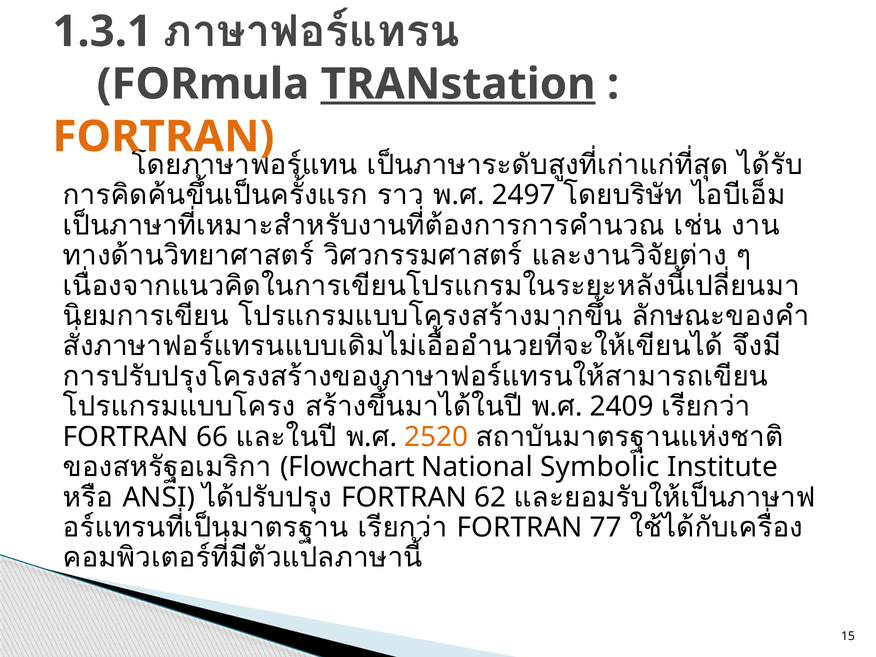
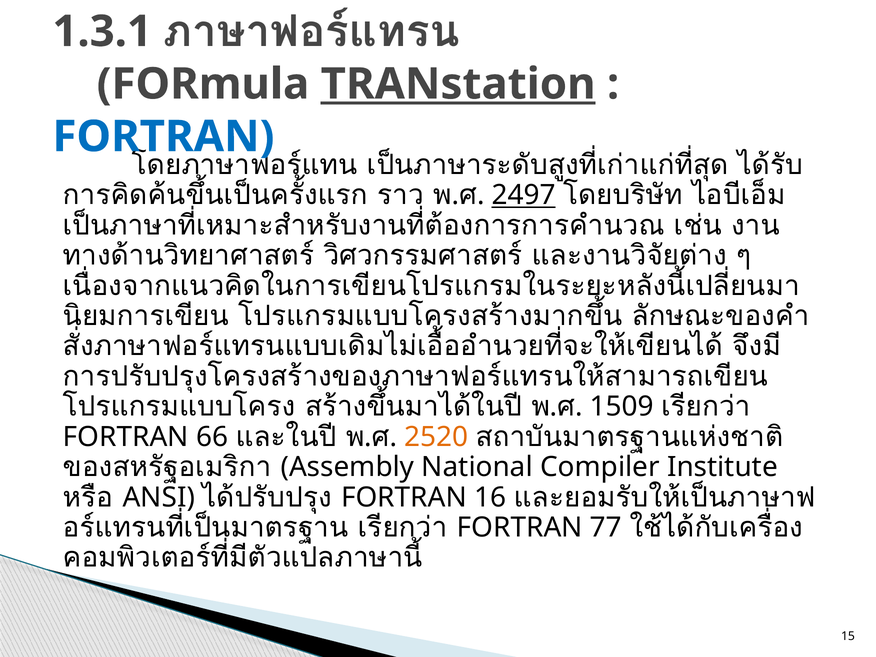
FORTRAN at (163, 137) colour: orange -> blue
2497 underline: none -> present
2409: 2409 -> 1509
Flowchart: Flowchart -> Assembly
Symbolic: Symbolic -> Compiler
62: 62 -> 16
